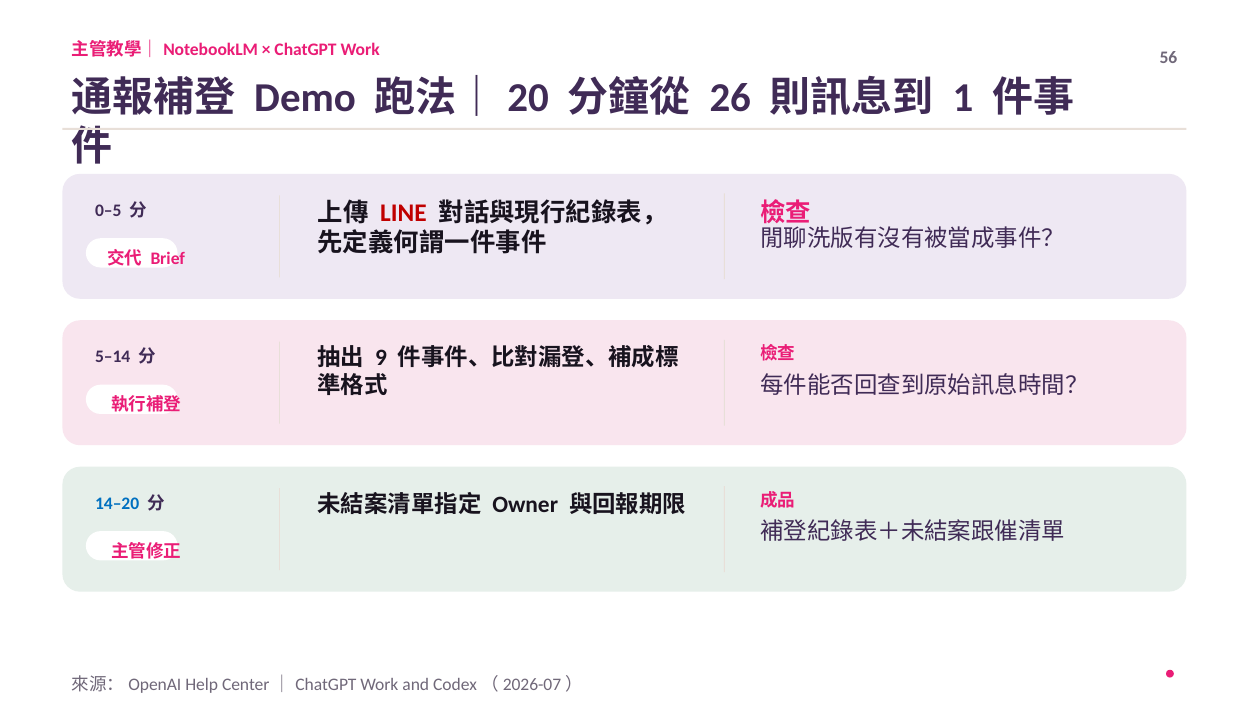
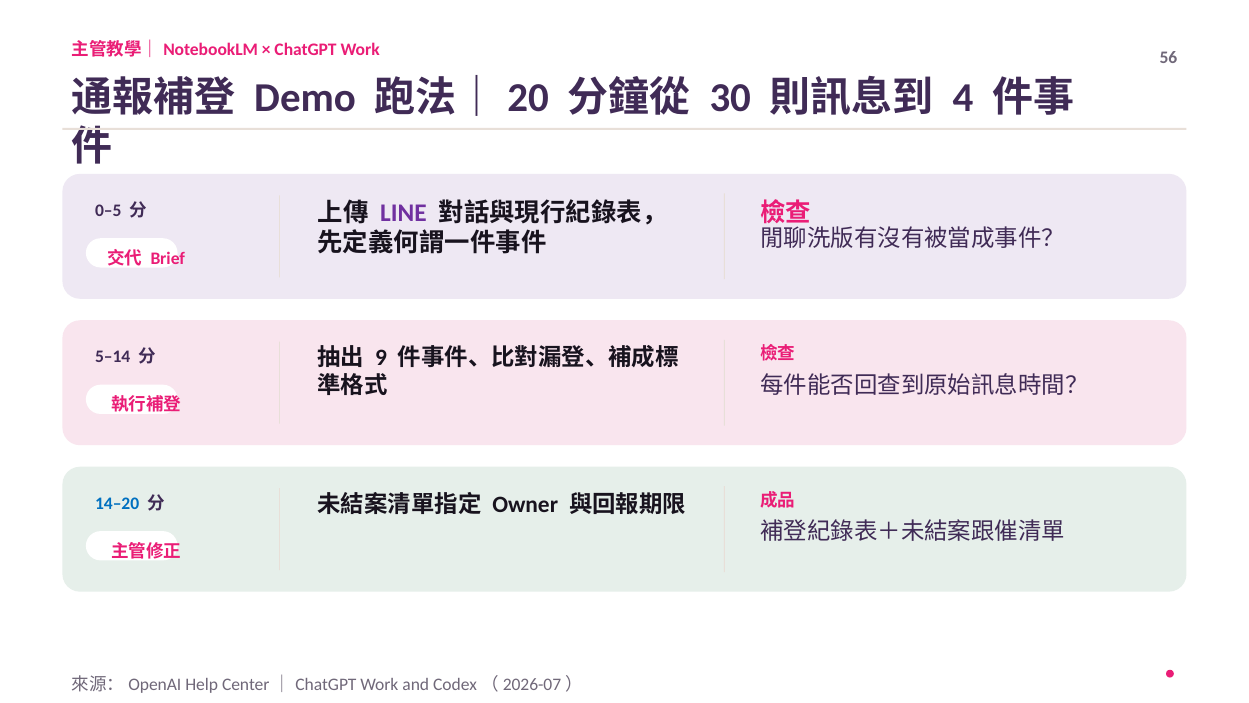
26: 26 -> 30
1: 1 -> 4
LINE colour: red -> purple
